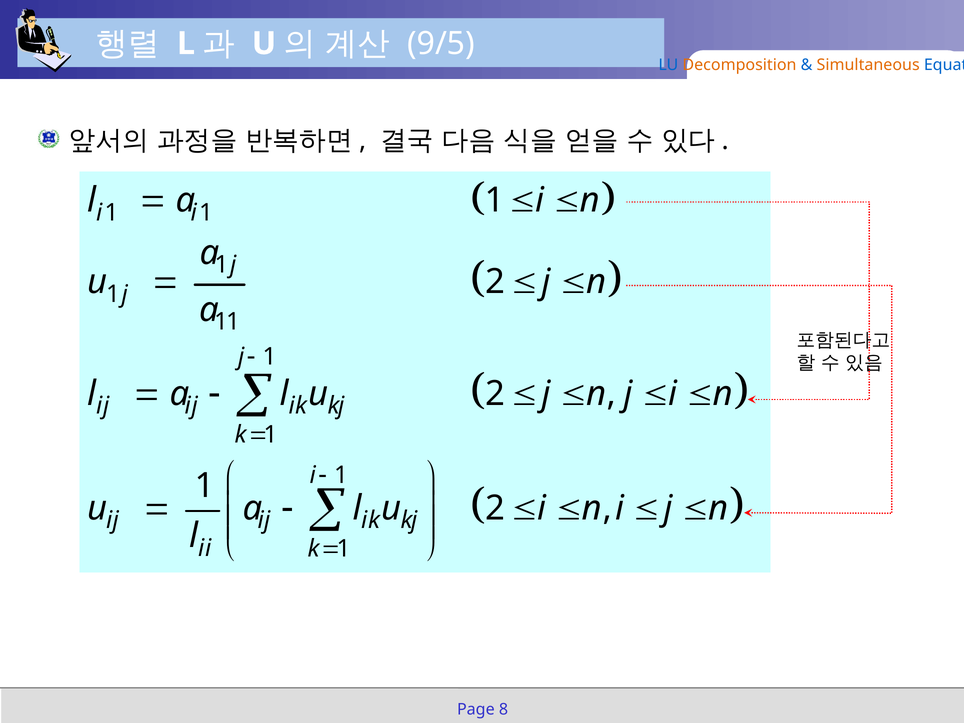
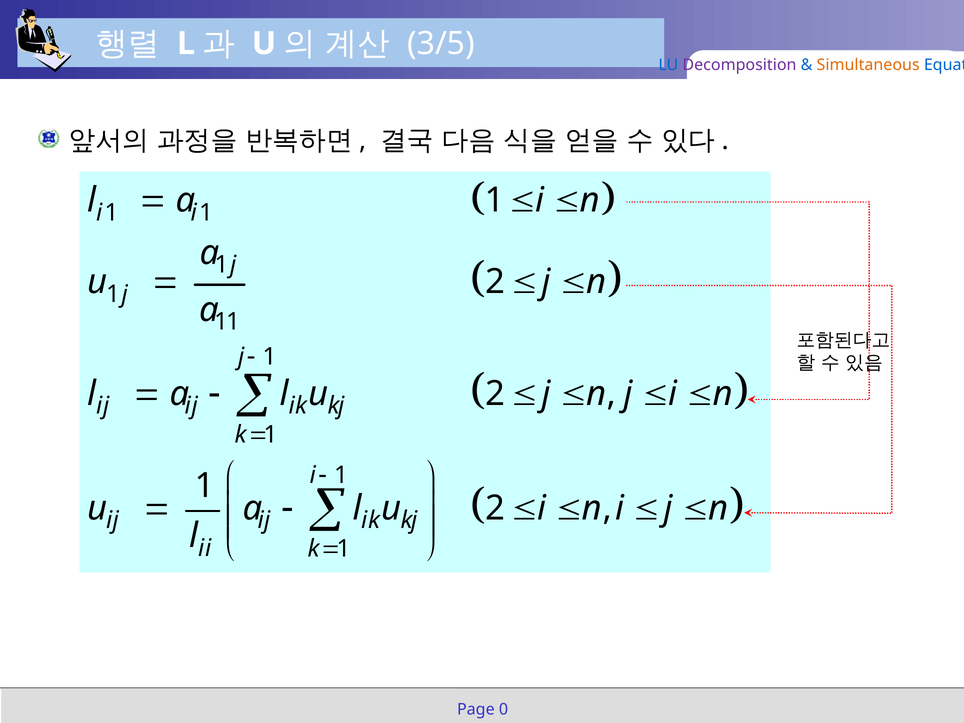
9/5: 9/5 -> 3/5
Decomposition colour: orange -> purple
8: 8 -> 0
